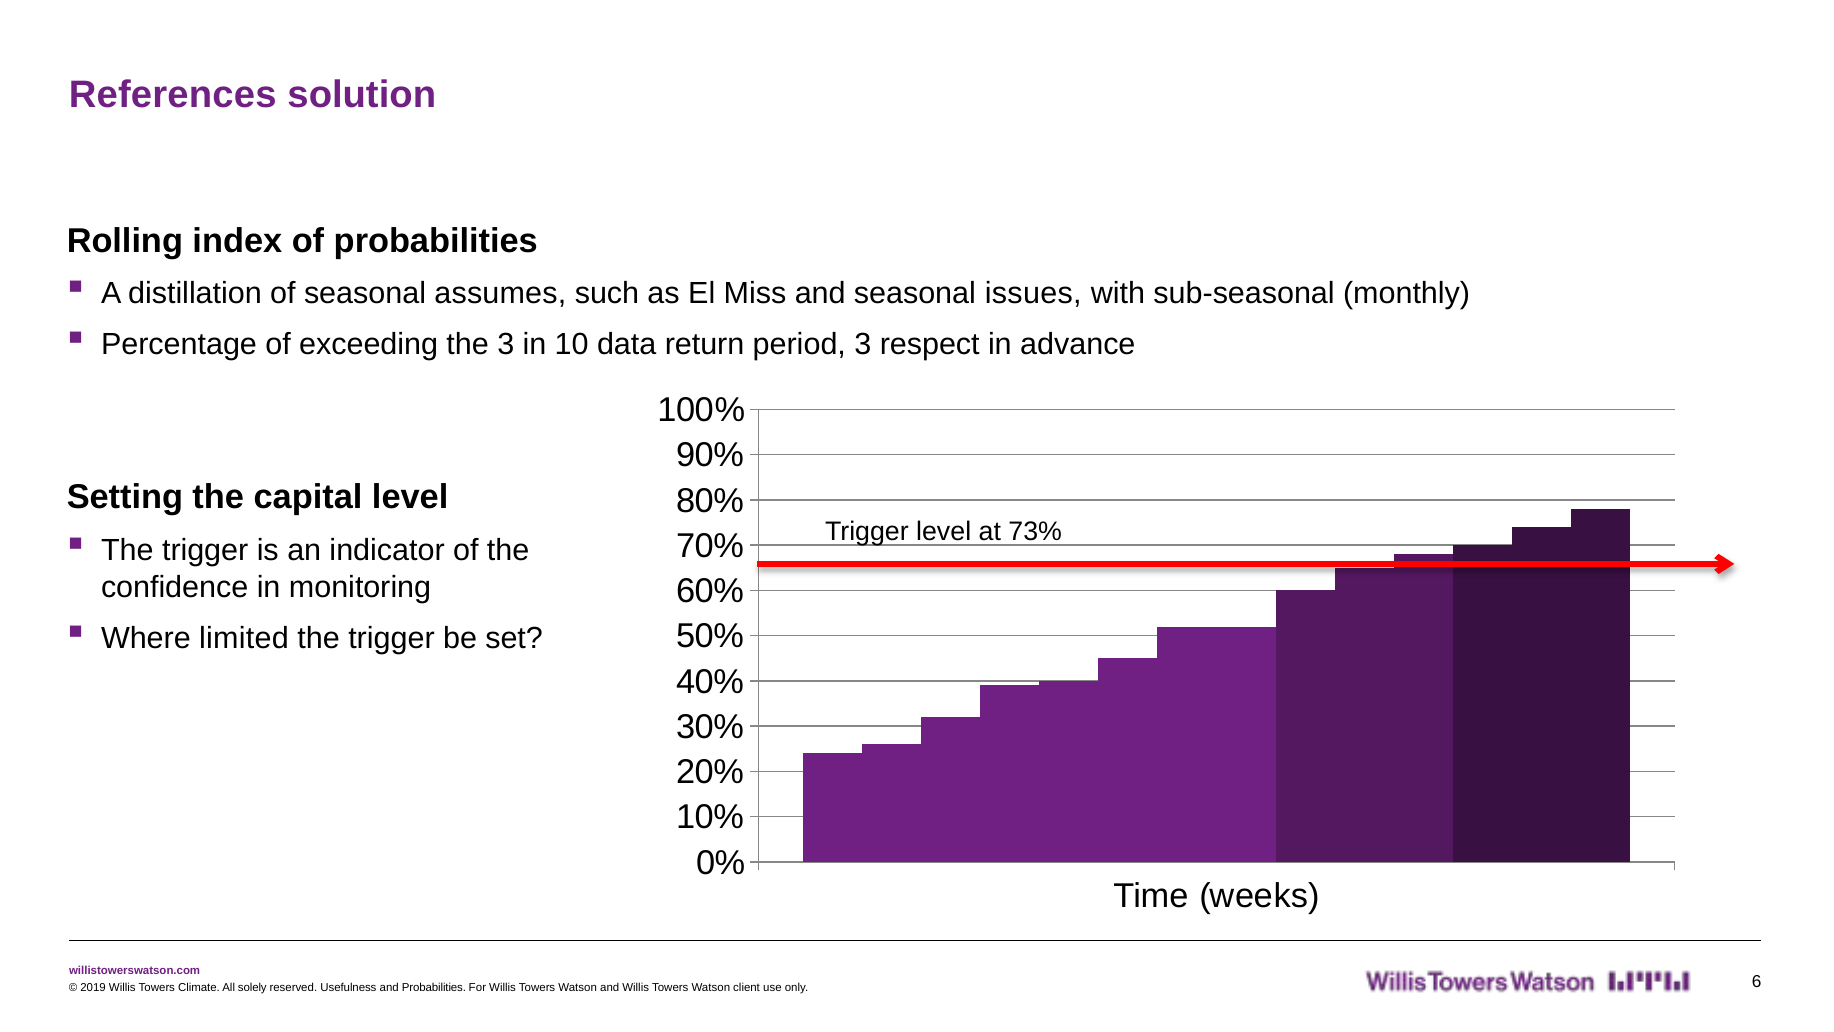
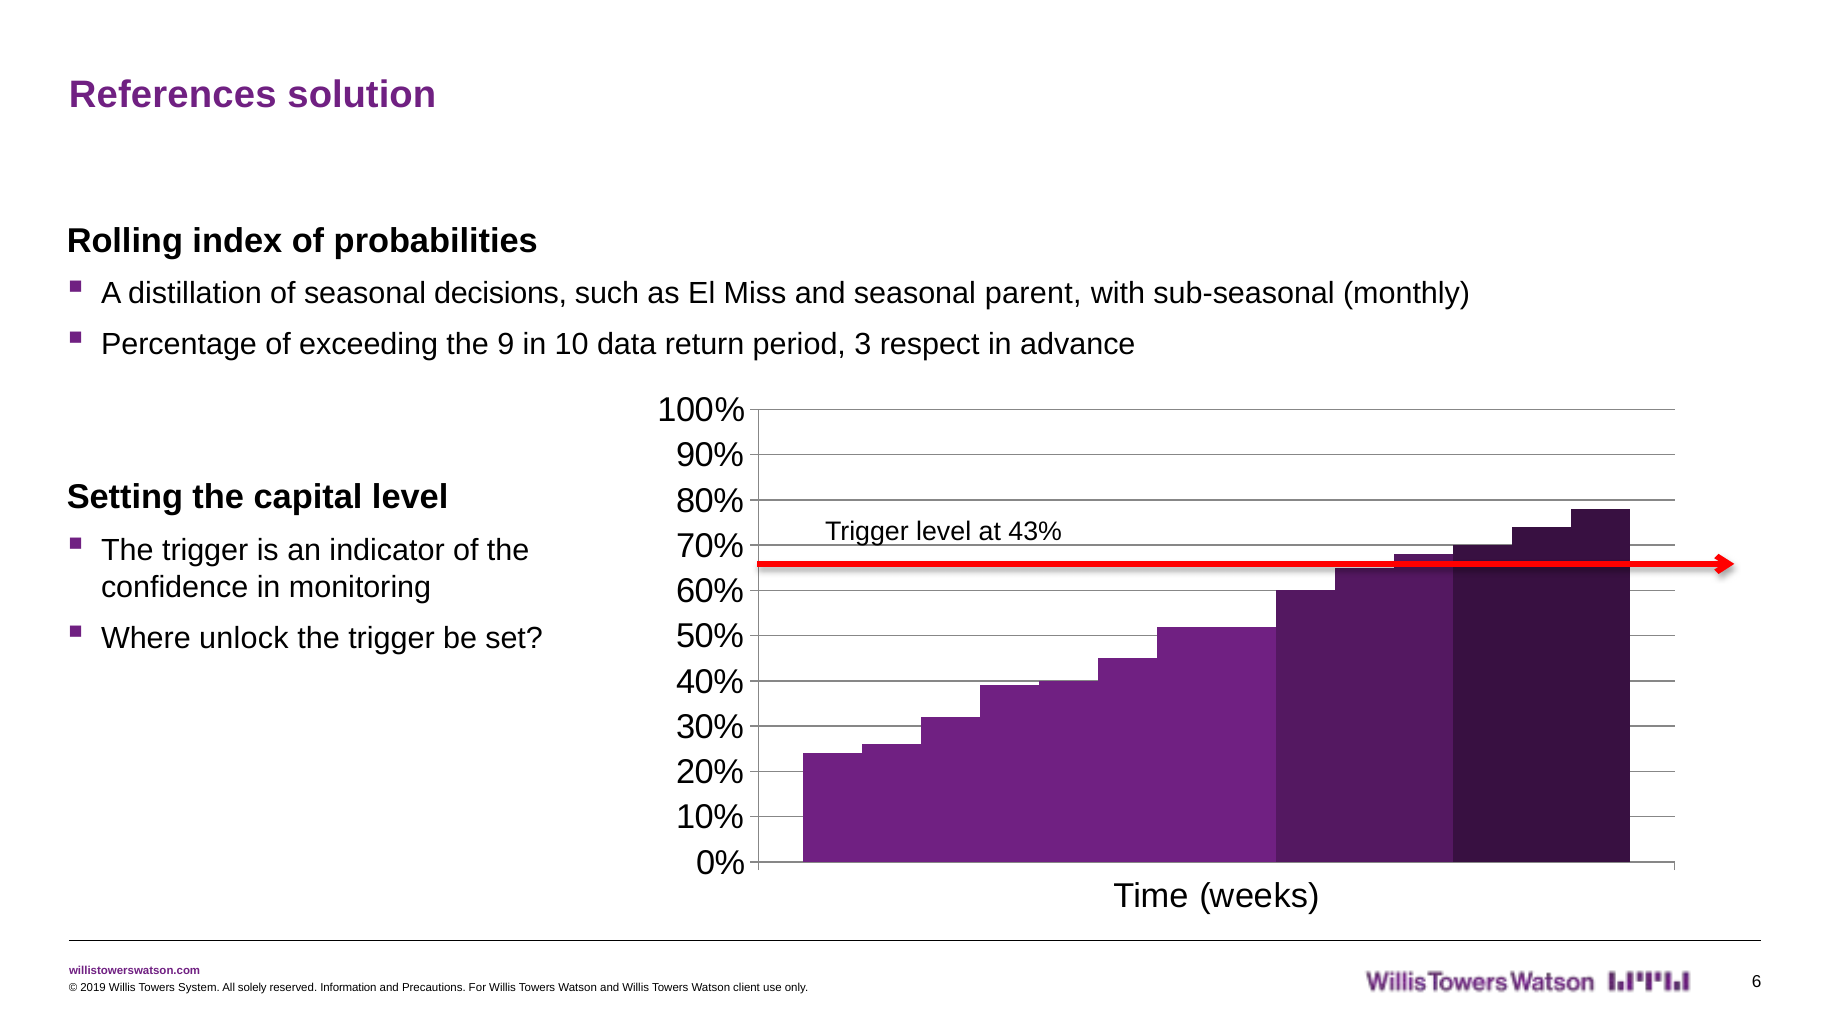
assumes: assumes -> decisions
issues: issues -> parent
the 3: 3 -> 9
73%: 73% -> 43%
limited: limited -> unlock
Climate: Climate -> System
Usefulness: Usefulness -> Information
and Probabilities: Probabilities -> Precautions
